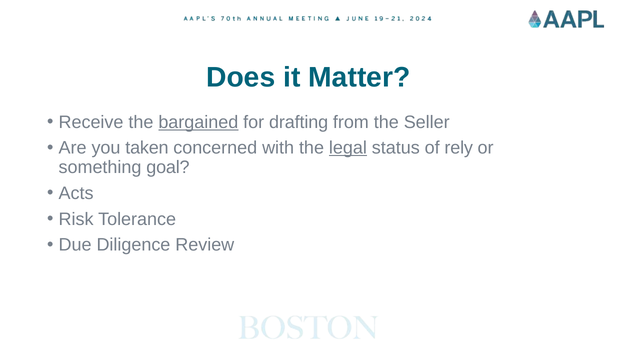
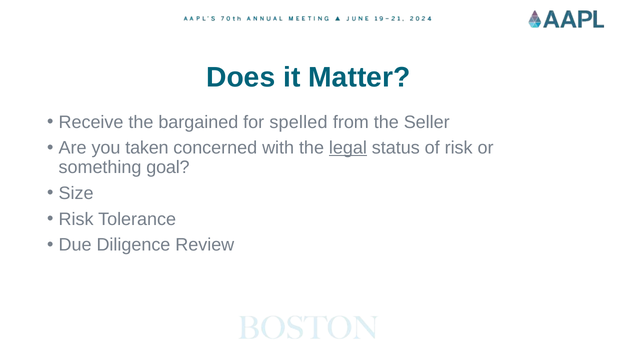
bargained underline: present -> none
drafting: drafting -> spelled
of rely: rely -> risk
Acts: Acts -> Size
